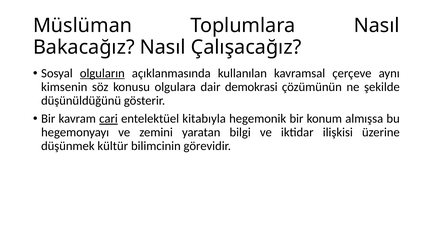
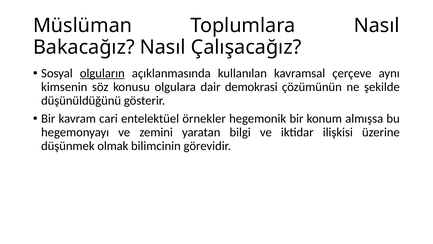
cari underline: present -> none
kitabıyla: kitabıyla -> örnekler
kültür: kültür -> olmak
